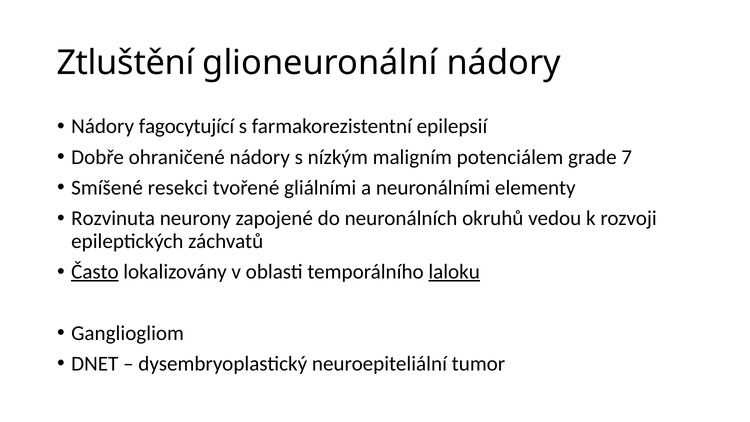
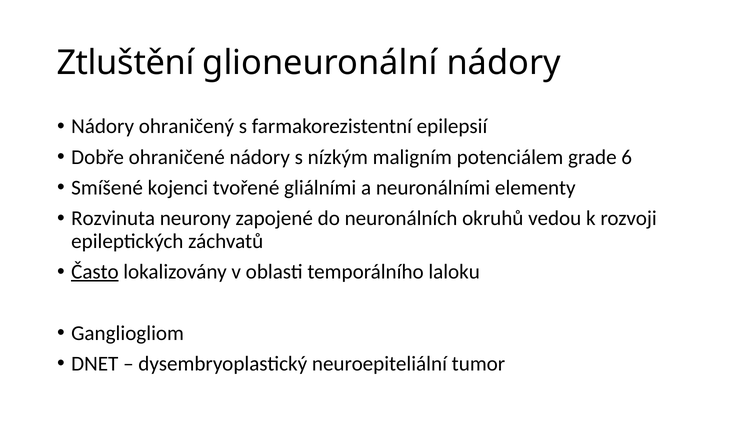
fagocytující: fagocytující -> ohraničený
7: 7 -> 6
resekci: resekci -> kojenci
laloku underline: present -> none
